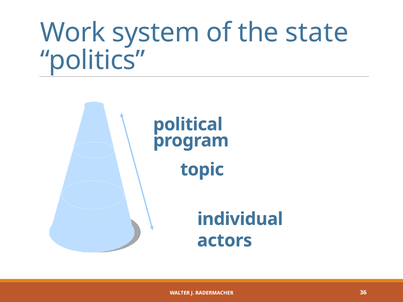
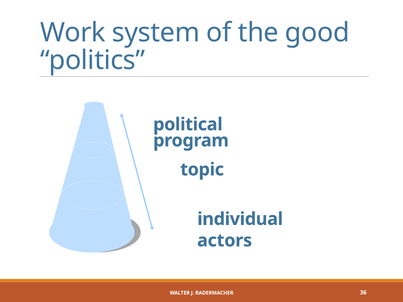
state: state -> good
